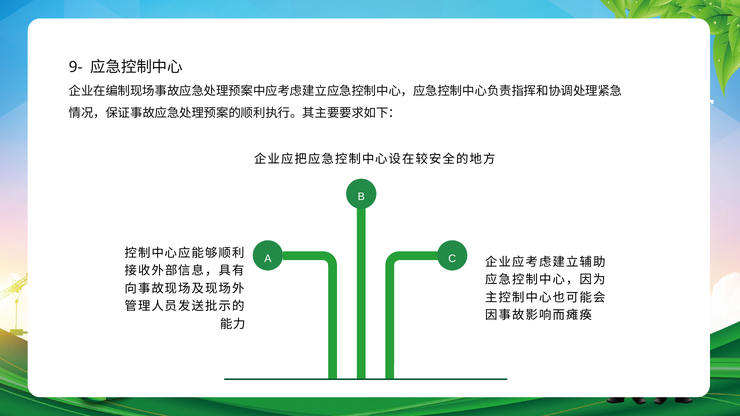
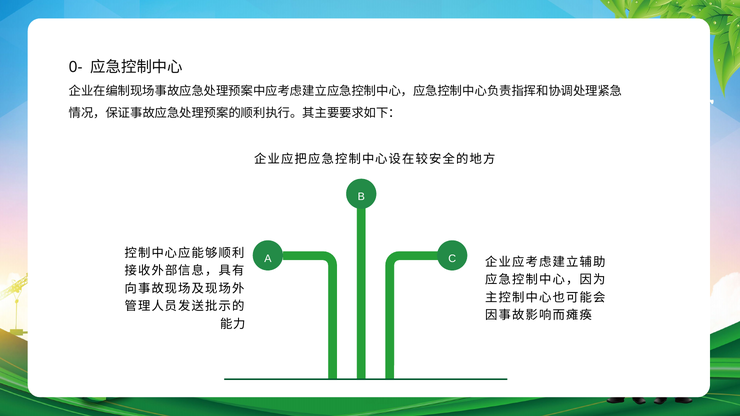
9-: 9- -> 0-
